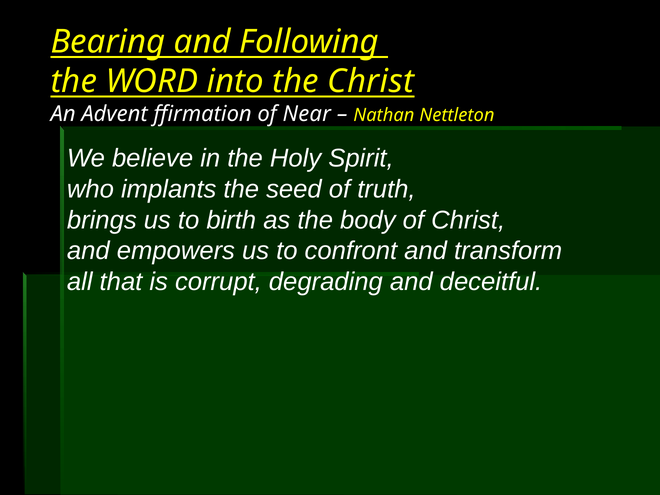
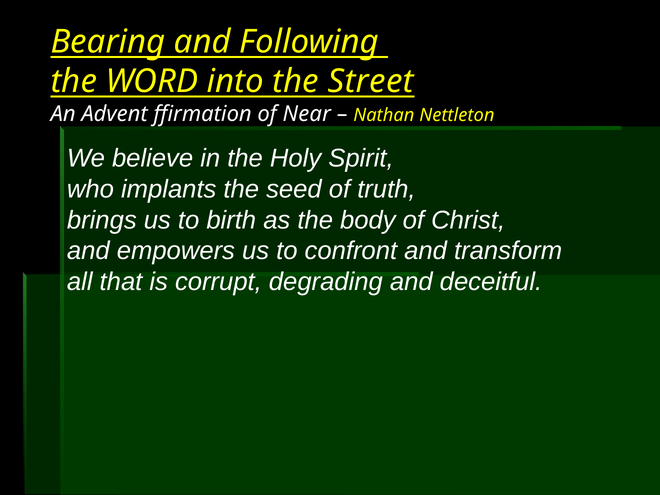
the Christ: Christ -> Street
